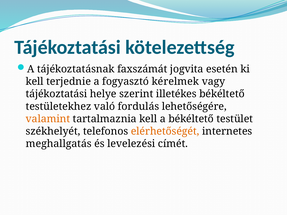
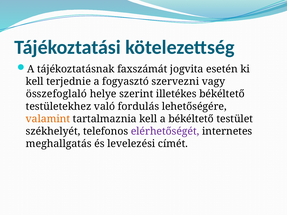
kérelmek: kérelmek -> szervezni
tájékoztatási at (56, 94): tájékoztatási -> összefoglaló
elérhetőségét colour: orange -> purple
